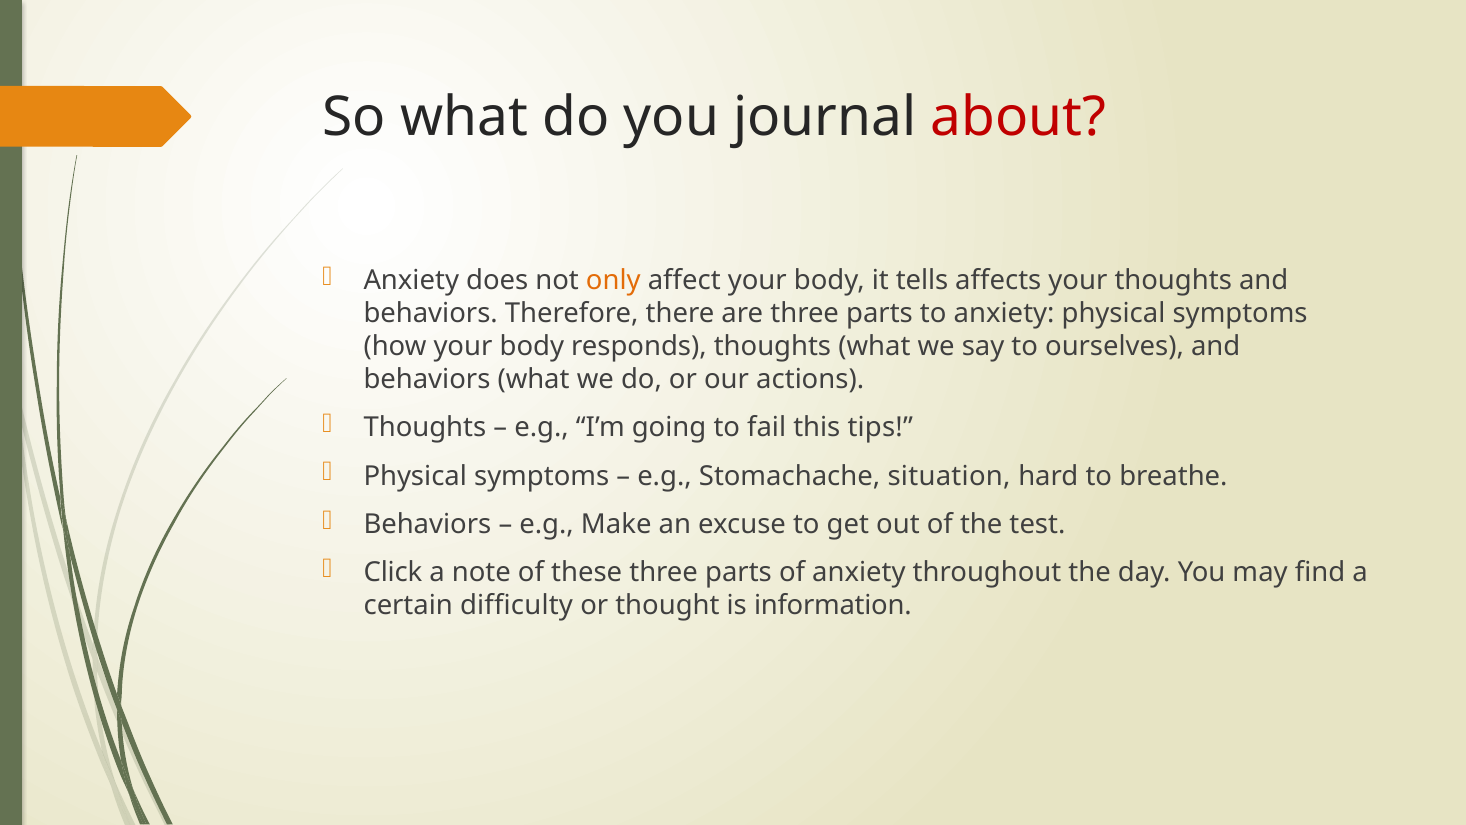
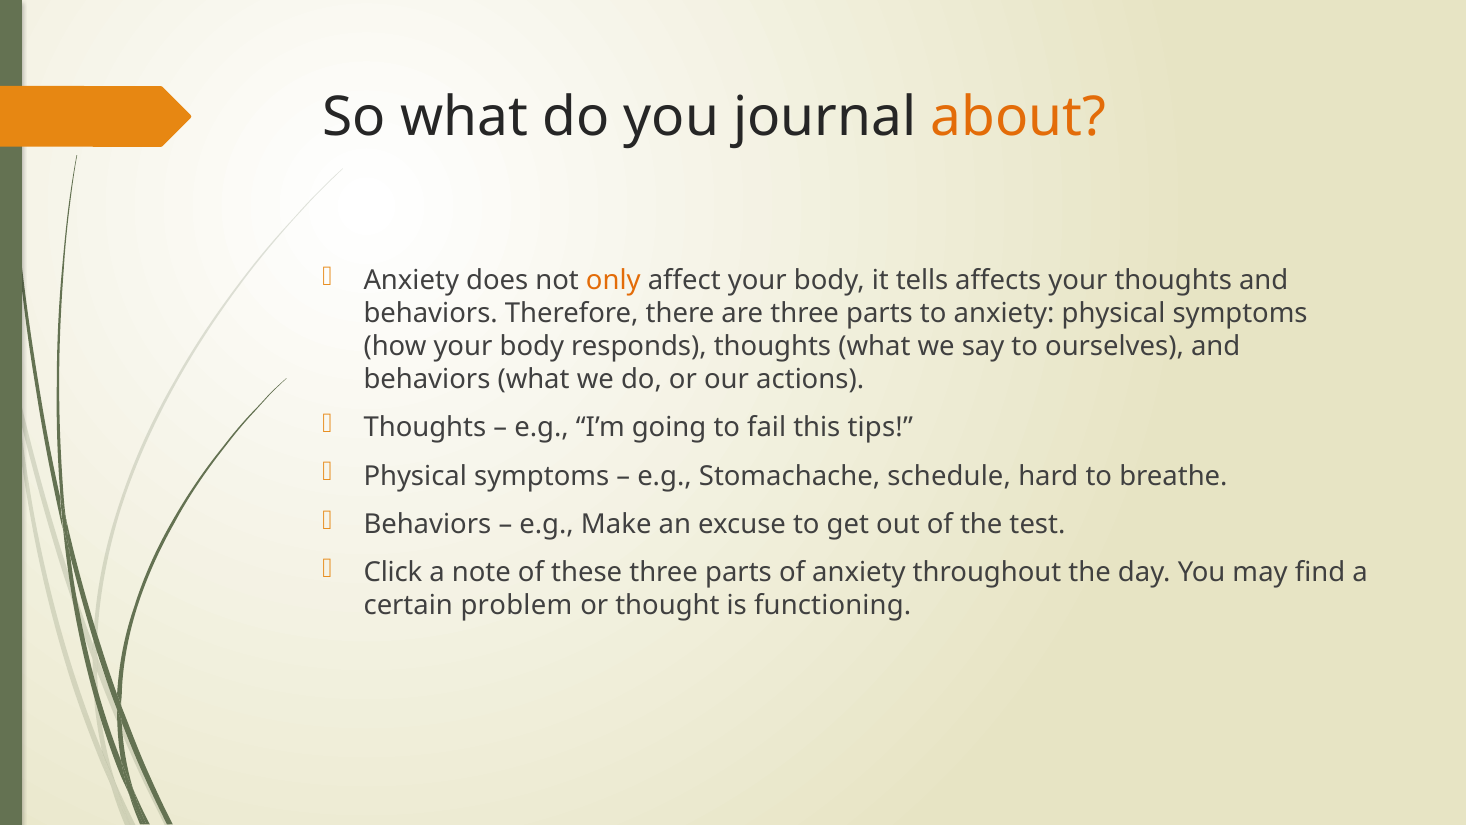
about colour: red -> orange
situation: situation -> schedule
difficulty: difficulty -> problem
information: information -> functioning
